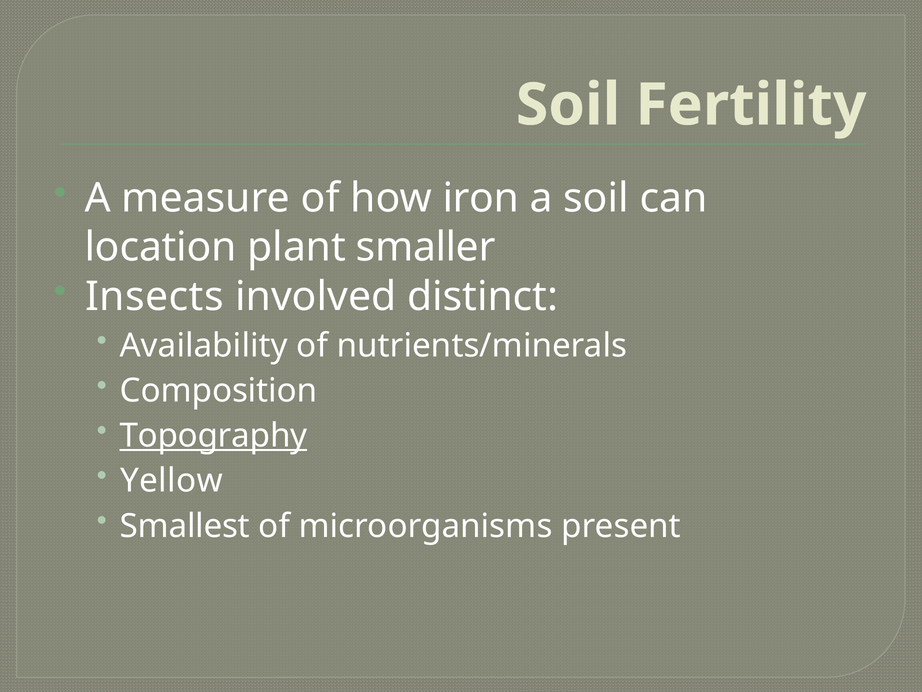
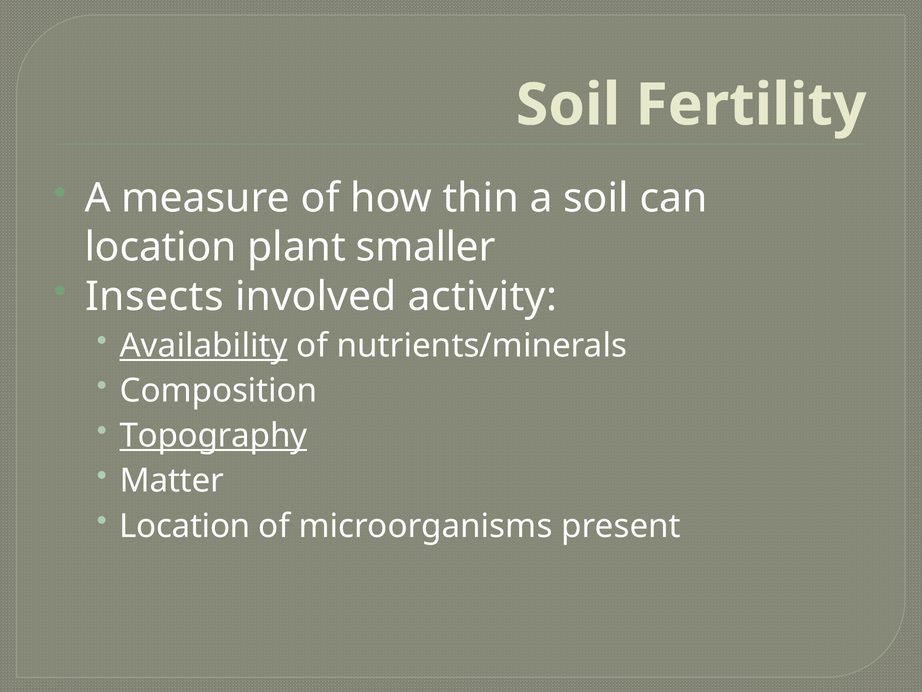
iron: iron -> thin
distinct: distinct -> activity
Availability underline: none -> present
Yellow: Yellow -> Matter
Smallest at (185, 526): Smallest -> Location
